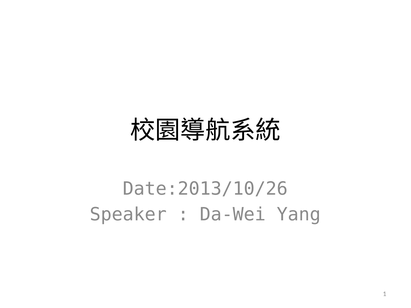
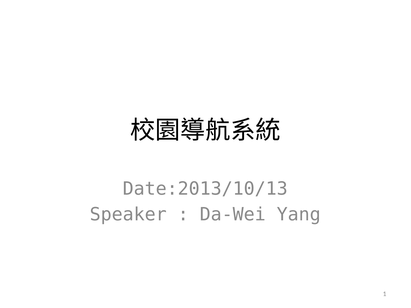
Date:2013/10/26: Date:2013/10/26 -> Date:2013/10/13
